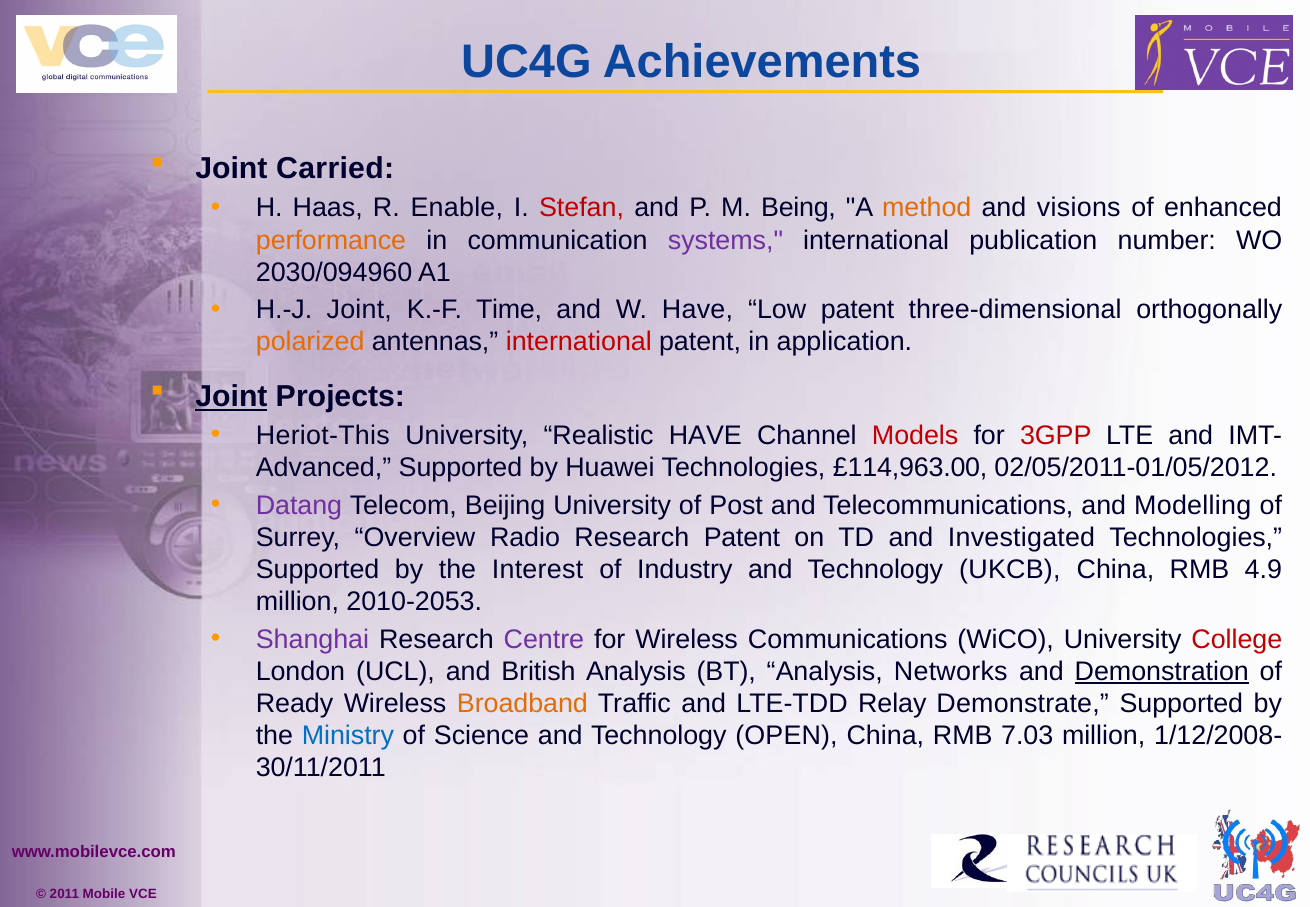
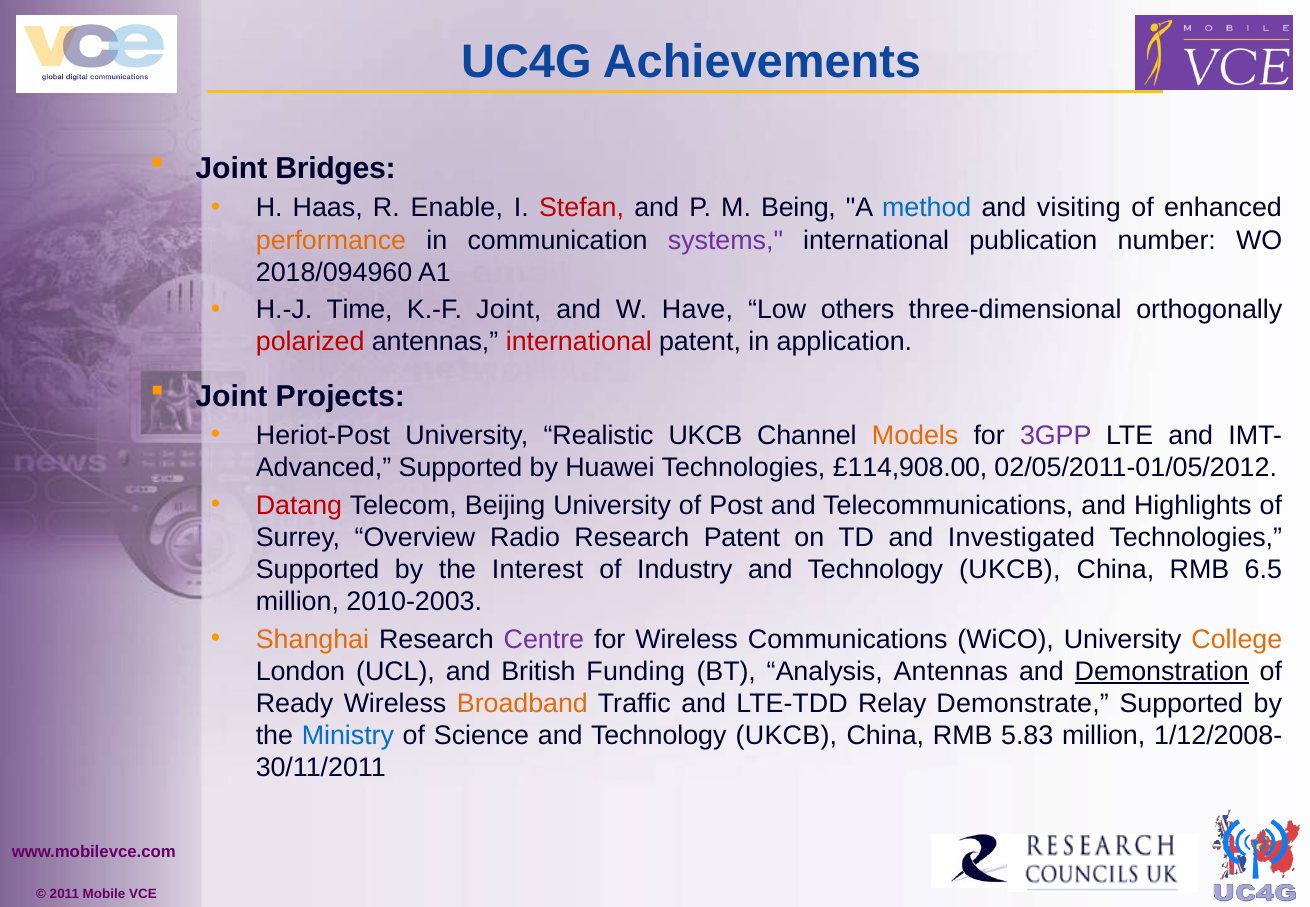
Carried: Carried -> Bridges
method colour: orange -> blue
visions: visions -> visiting
2030/094960: 2030/094960 -> 2018/094960
H.-J Joint: Joint -> Time
K.-F Time: Time -> Joint
Low patent: patent -> others
polarized colour: orange -> red
Joint at (231, 397) underline: present -> none
Heriot-This: Heriot-This -> Heriot-Post
Realistic HAVE: HAVE -> UKCB
Models colour: red -> orange
3GPP colour: red -> purple
£114,963.00: £114,963.00 -> £114,908.00
Datang colour: purple -> red
Modelling: Modelling -> Highlights
4.9: 4.9 -> 6.5
2010-2053: 2010-2053 -> 2010-2003
Shanghai colour: purple -> orange
College colour: red -> orange
British Analysis: Analysis -> Funding
Analysis Networks: Networks -> Antennas
Science and Technology OPEN: OPEN -> UKCB
7.03: 7.03 -> 5.83
